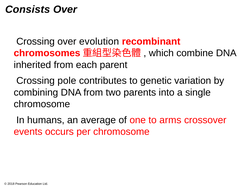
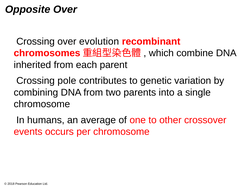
Consists: Consists -> Opposite
arms: arms -> other
